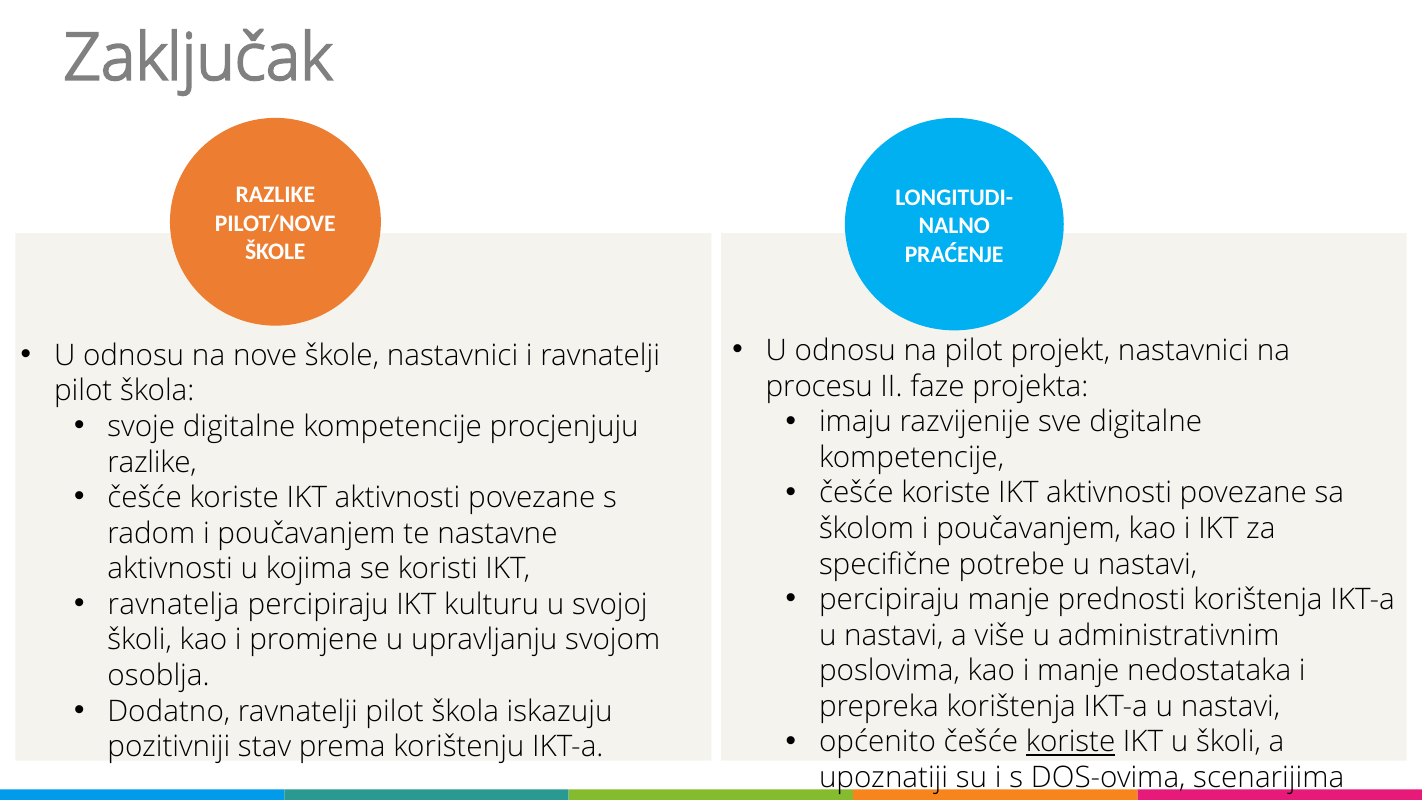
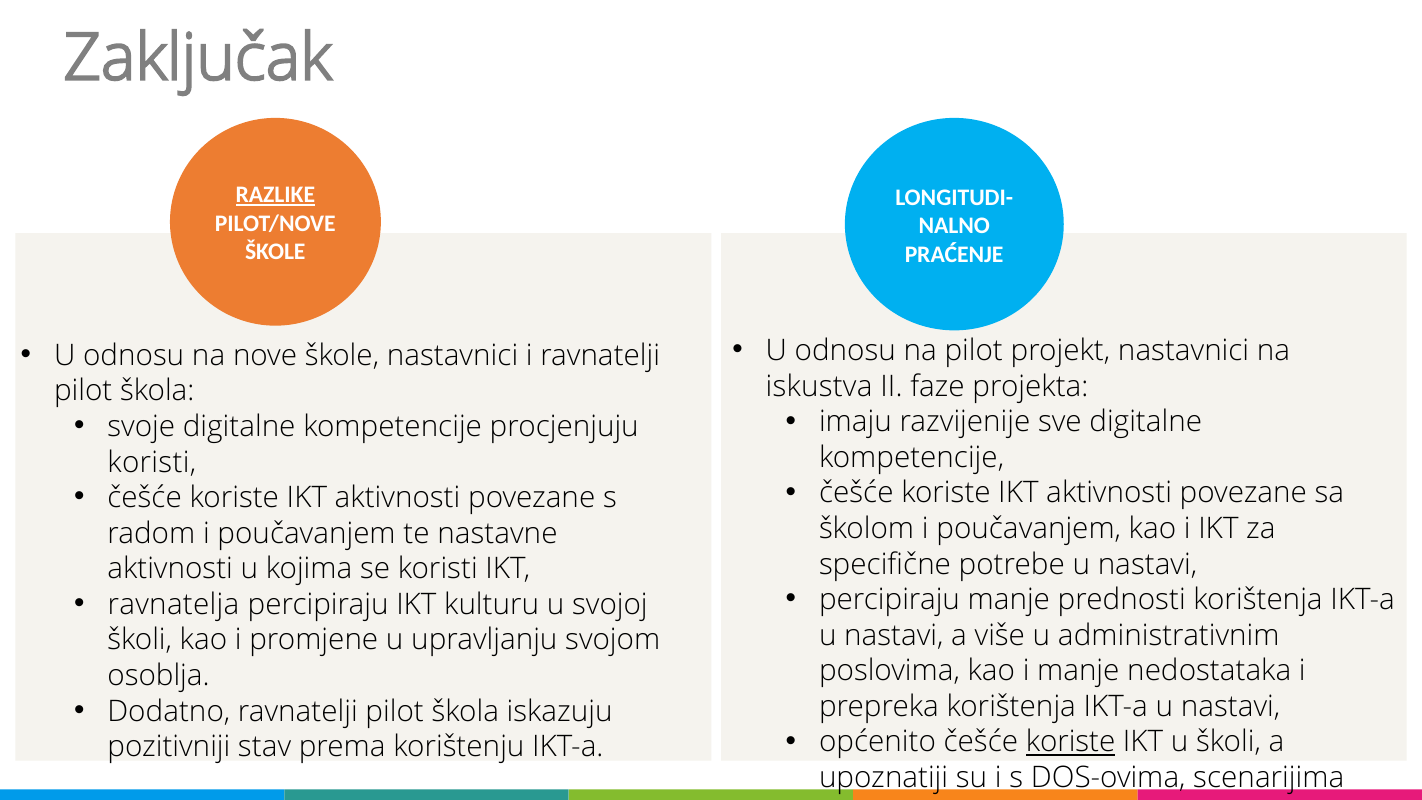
RAZLIKE at (275, 195) underline: none -> present
procesu: procesu -> iskustva
razlike at (152, 462): razlike -> koristi
